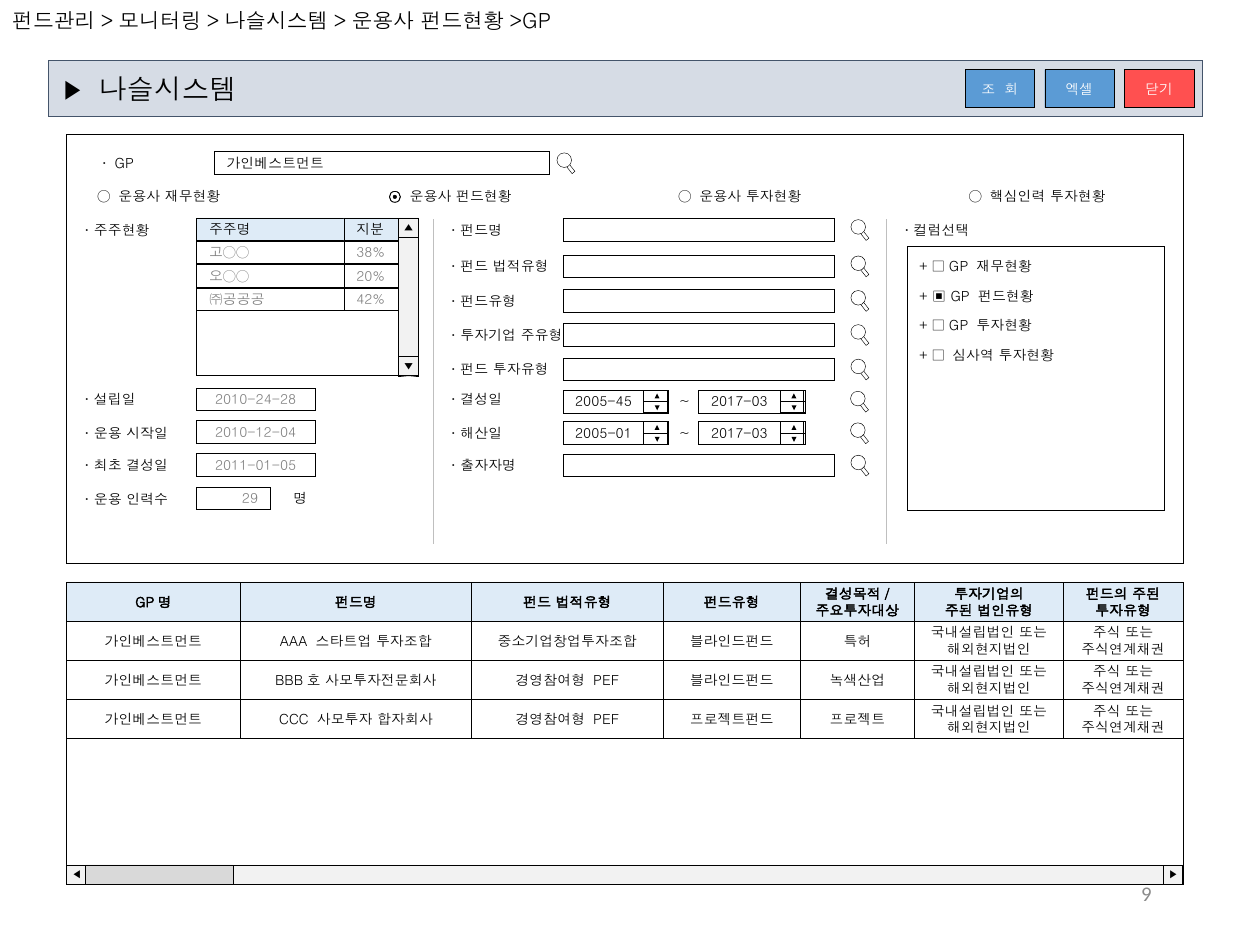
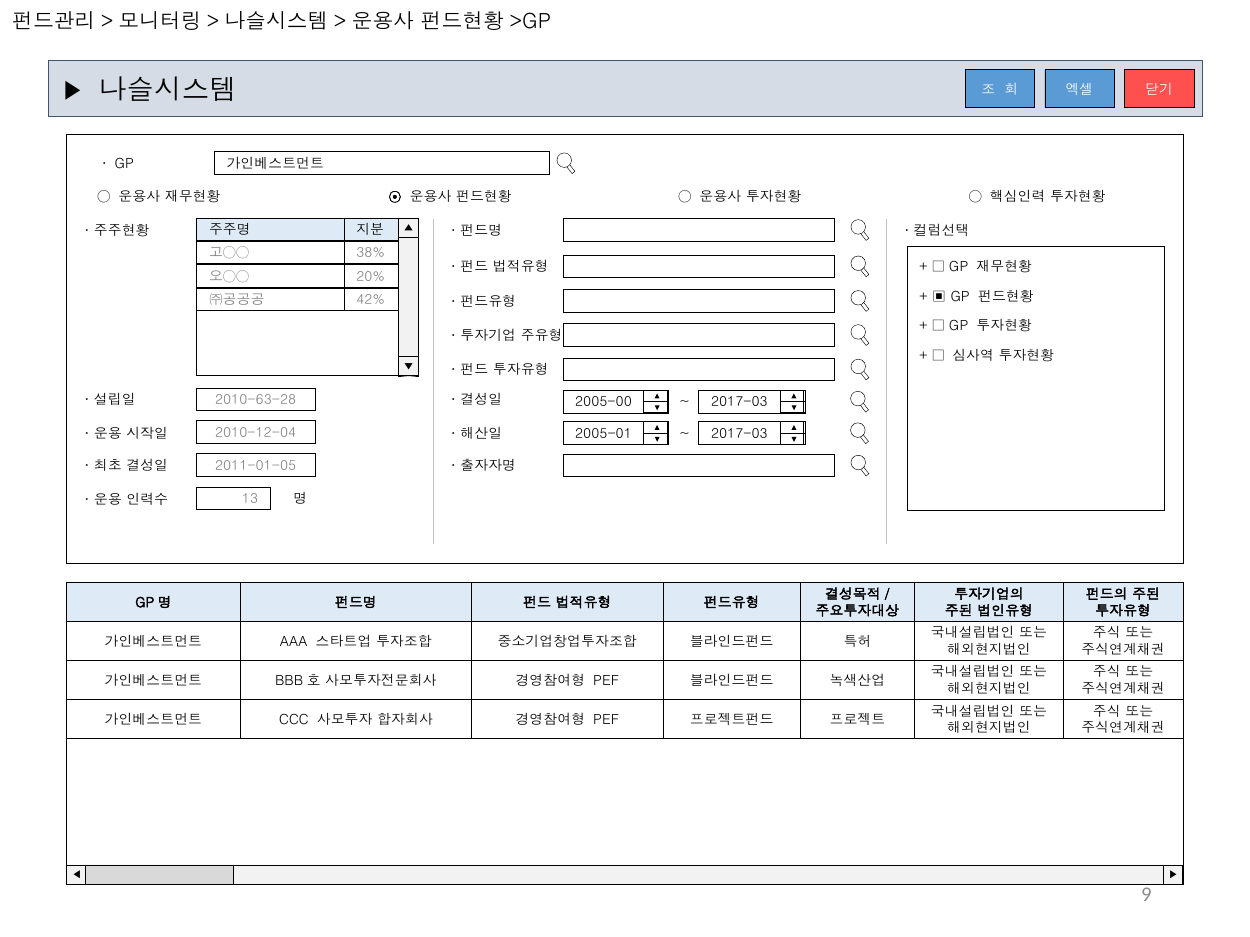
2010-24-28: 2010-24-28 -> 2010-63-28
2005-45: 2005-45 -> 2005-00
29: 29 -> 13
